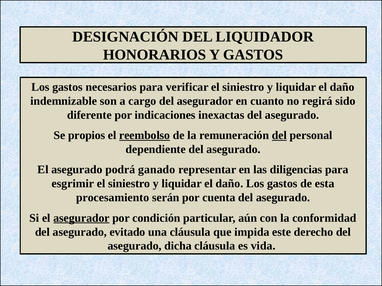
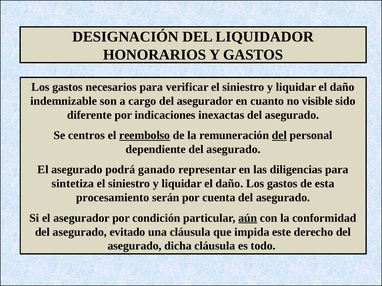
regirá: regirá -> visible
propios: propios -> centros
esgrimir: esgrimir -> sintetiza
asegurador at (82, 218) underline: present -> none
aún underline: none -> present
vida: vida -> todo
